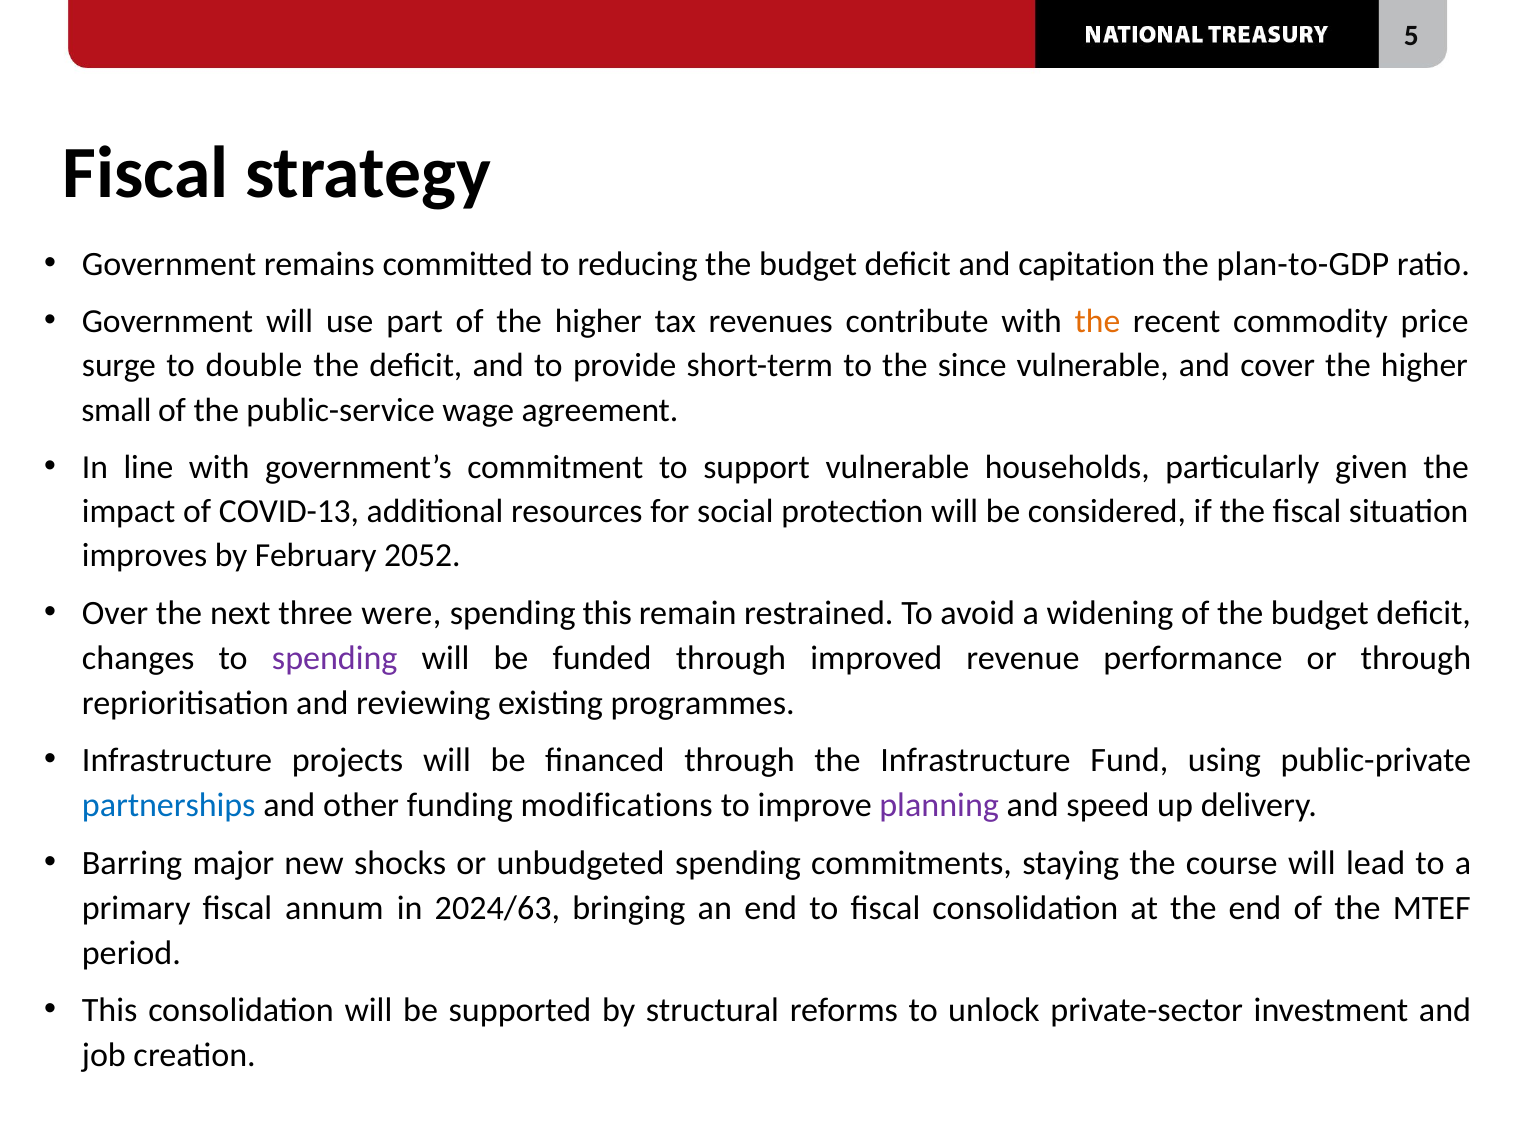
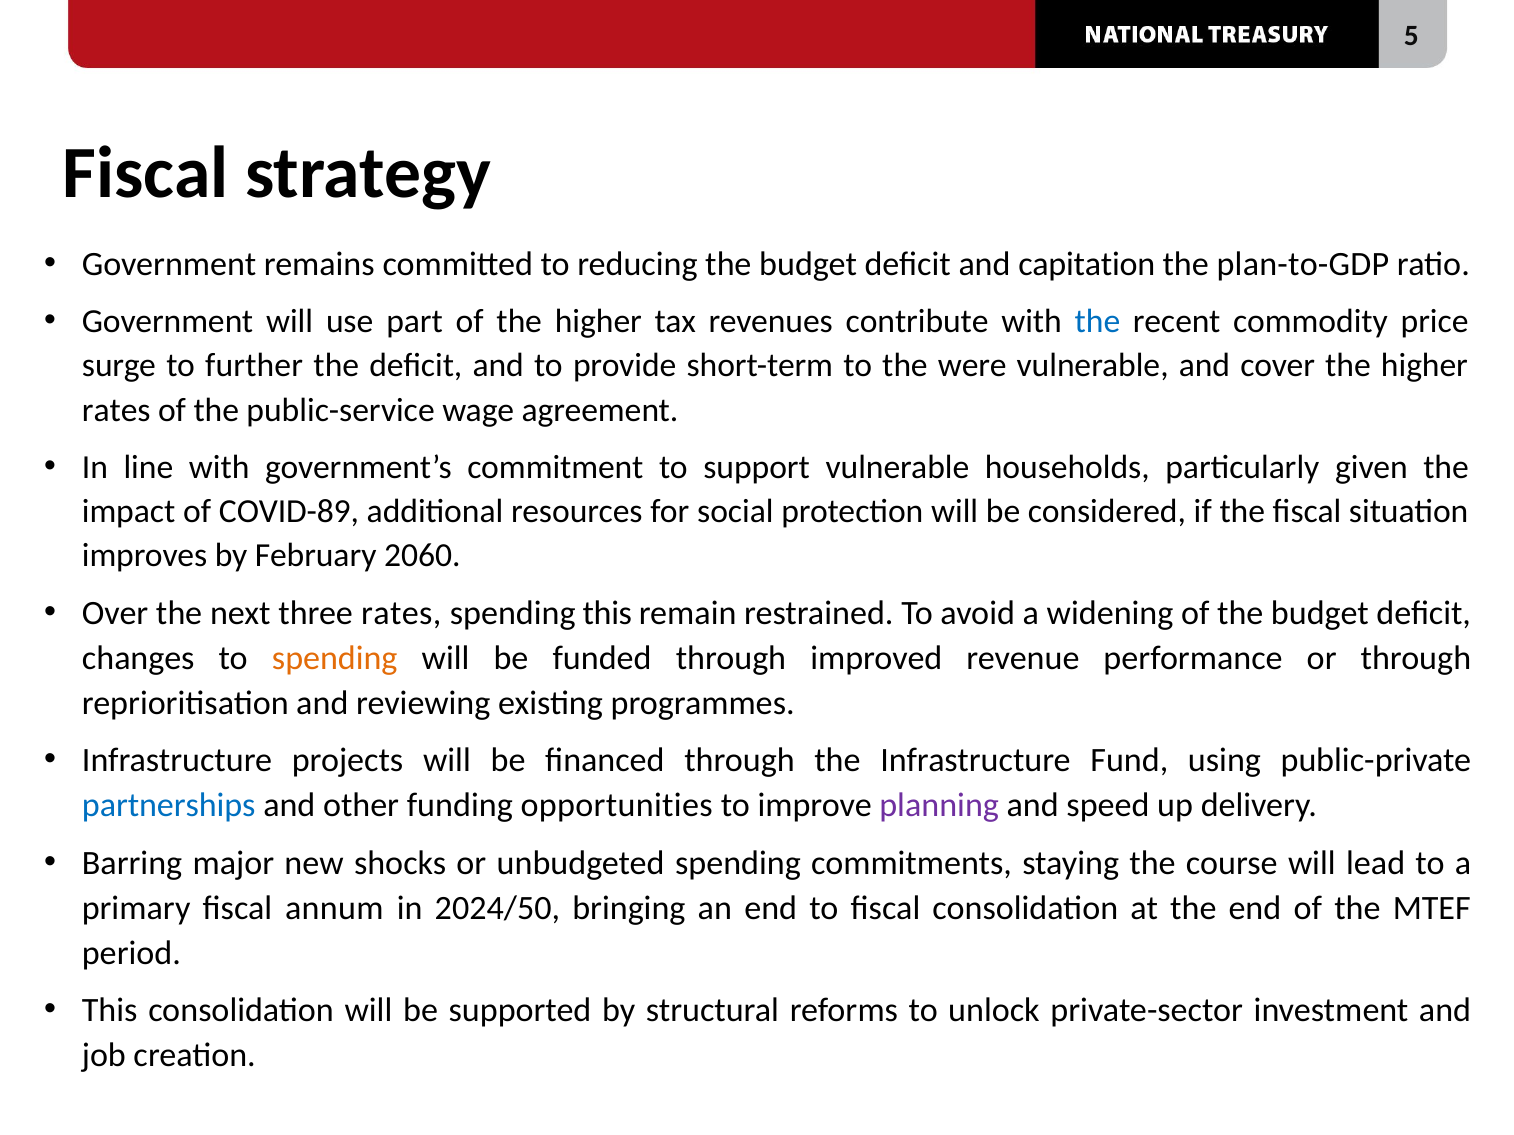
the at (1097, 322) colour: orange -> blue
double: double -> further
since: since -> were
small at (116, 410): small -> rates
COVID-13: COVID-13 -> COVID-89
2052: 2052 -> 2060
three were: were -> rates
spending at (335, 658) colour: purple -> orange
modifications: modifications -> opportunities
2024/63: 2024/63 -> 2024/50
